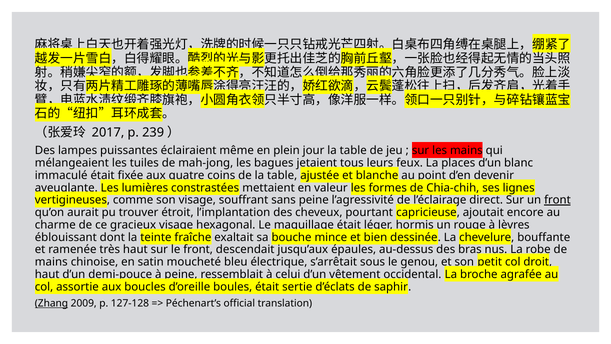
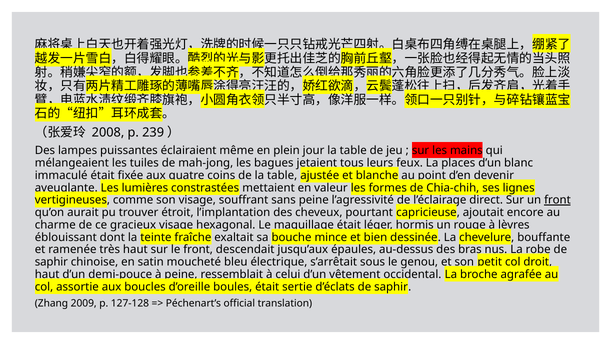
2017: 2017 -> 2008
mains at (51, 262): mains -> saphir
Zhang underline: present -> none
